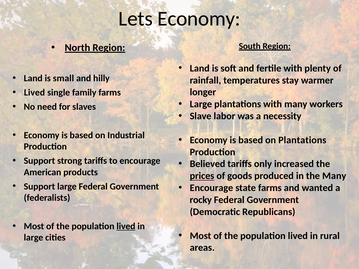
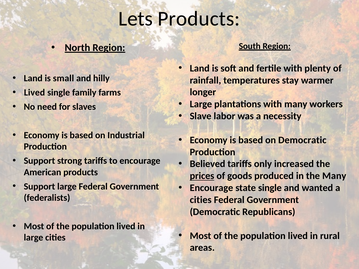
Lets Economy: Economy -> Products
on Plantations: Plantations -> Democratic
state farms: farms -> single
rocky at (201, 200): rocky -> cities
lived at (126, 226) underline: present -> none
